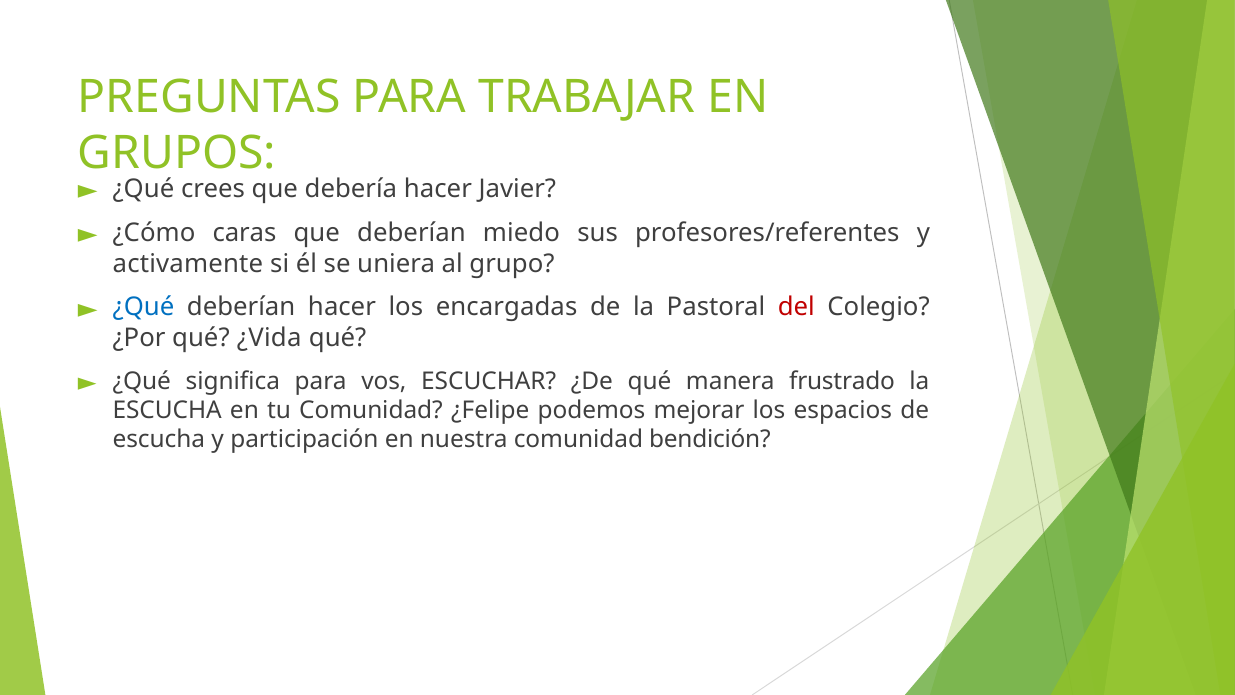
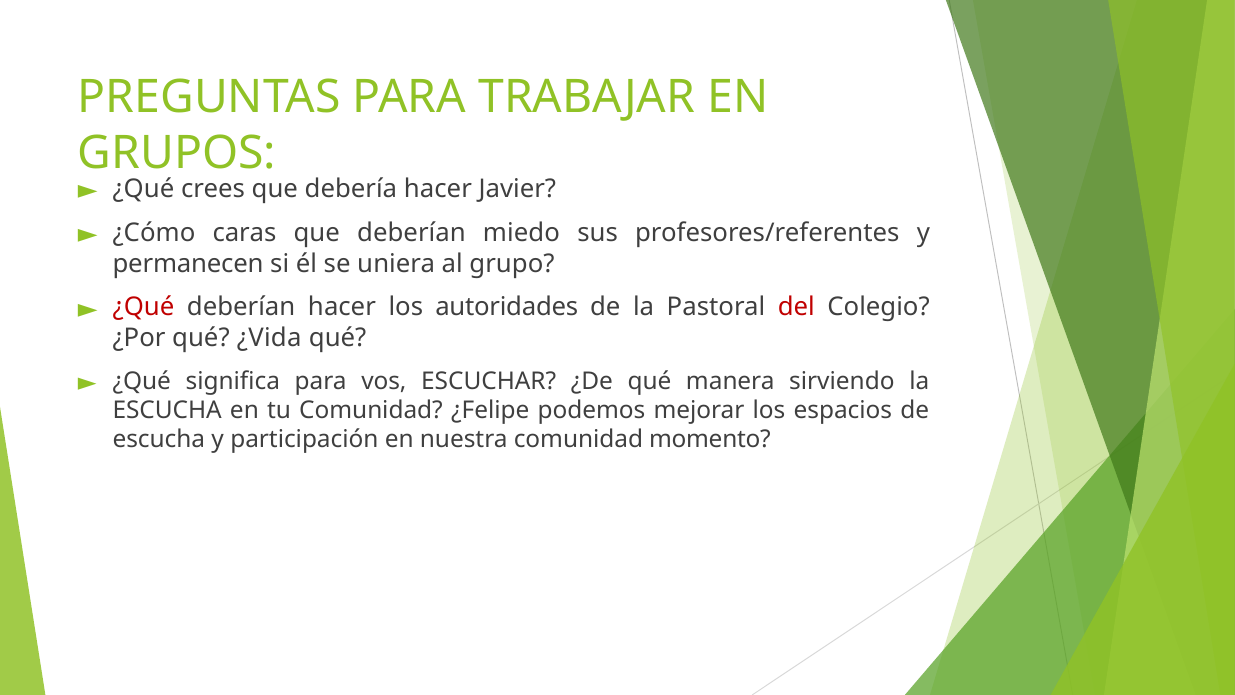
activamente: activamente -> permanecen
¿Qué at (143, 307) colour: blue -> red
encargadas: encargadas -> autoridades
frustrado: frustrado -> sirviendo
bendición: bendición -> momento
